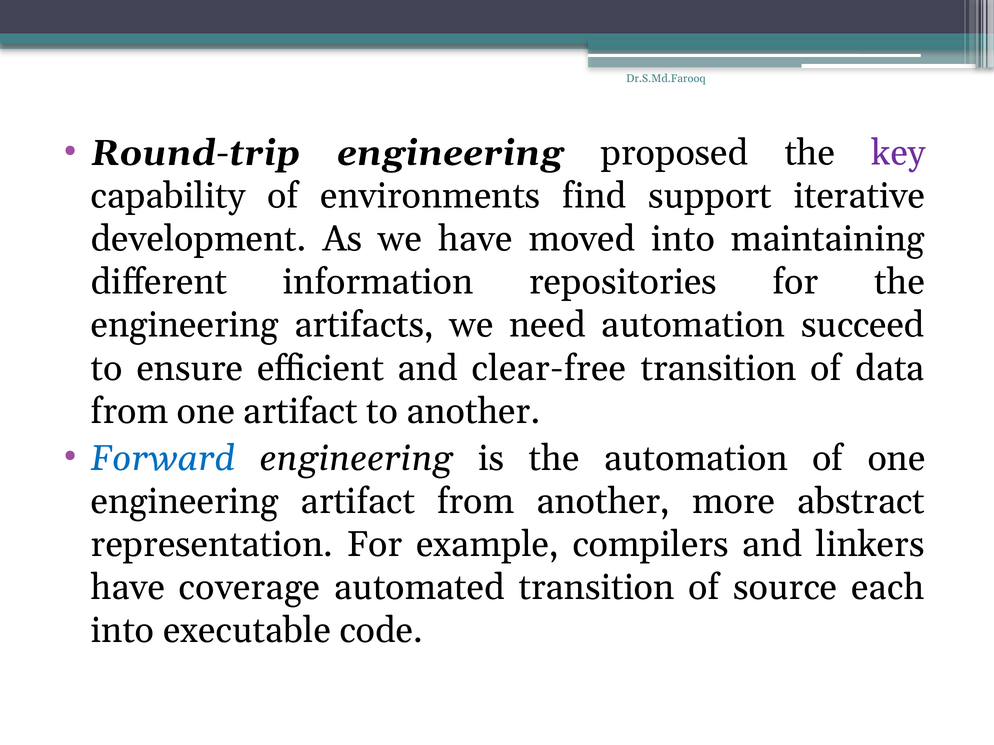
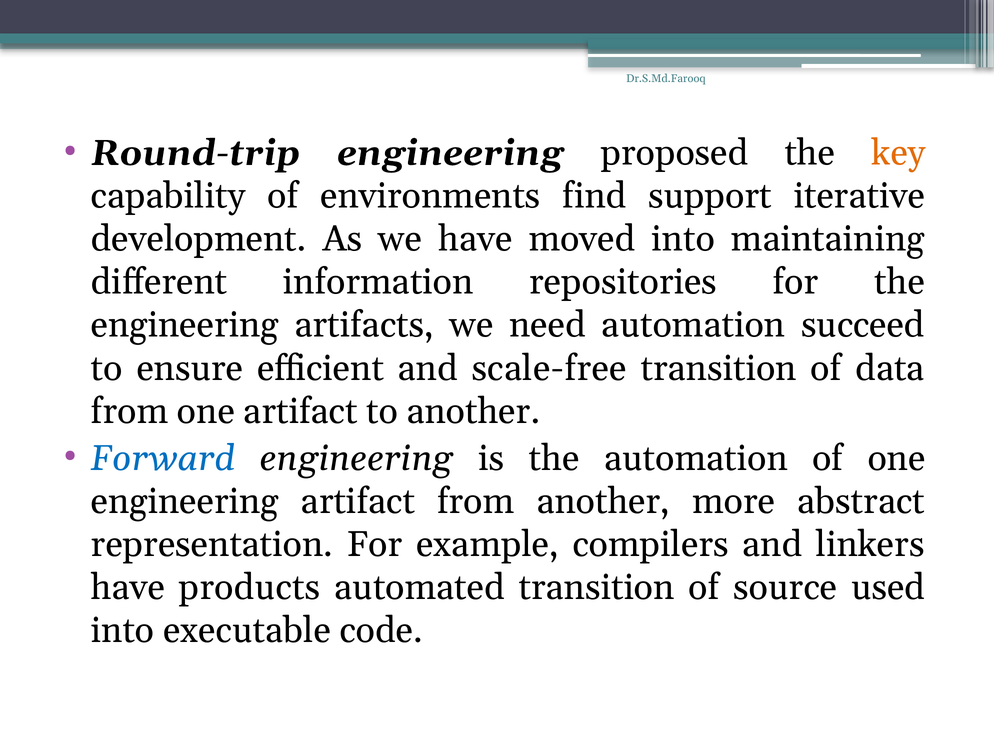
key colour: purple -> orange
clear-free: clear-free -> scale-free
coverage: coverage -> products
each: each -> used
